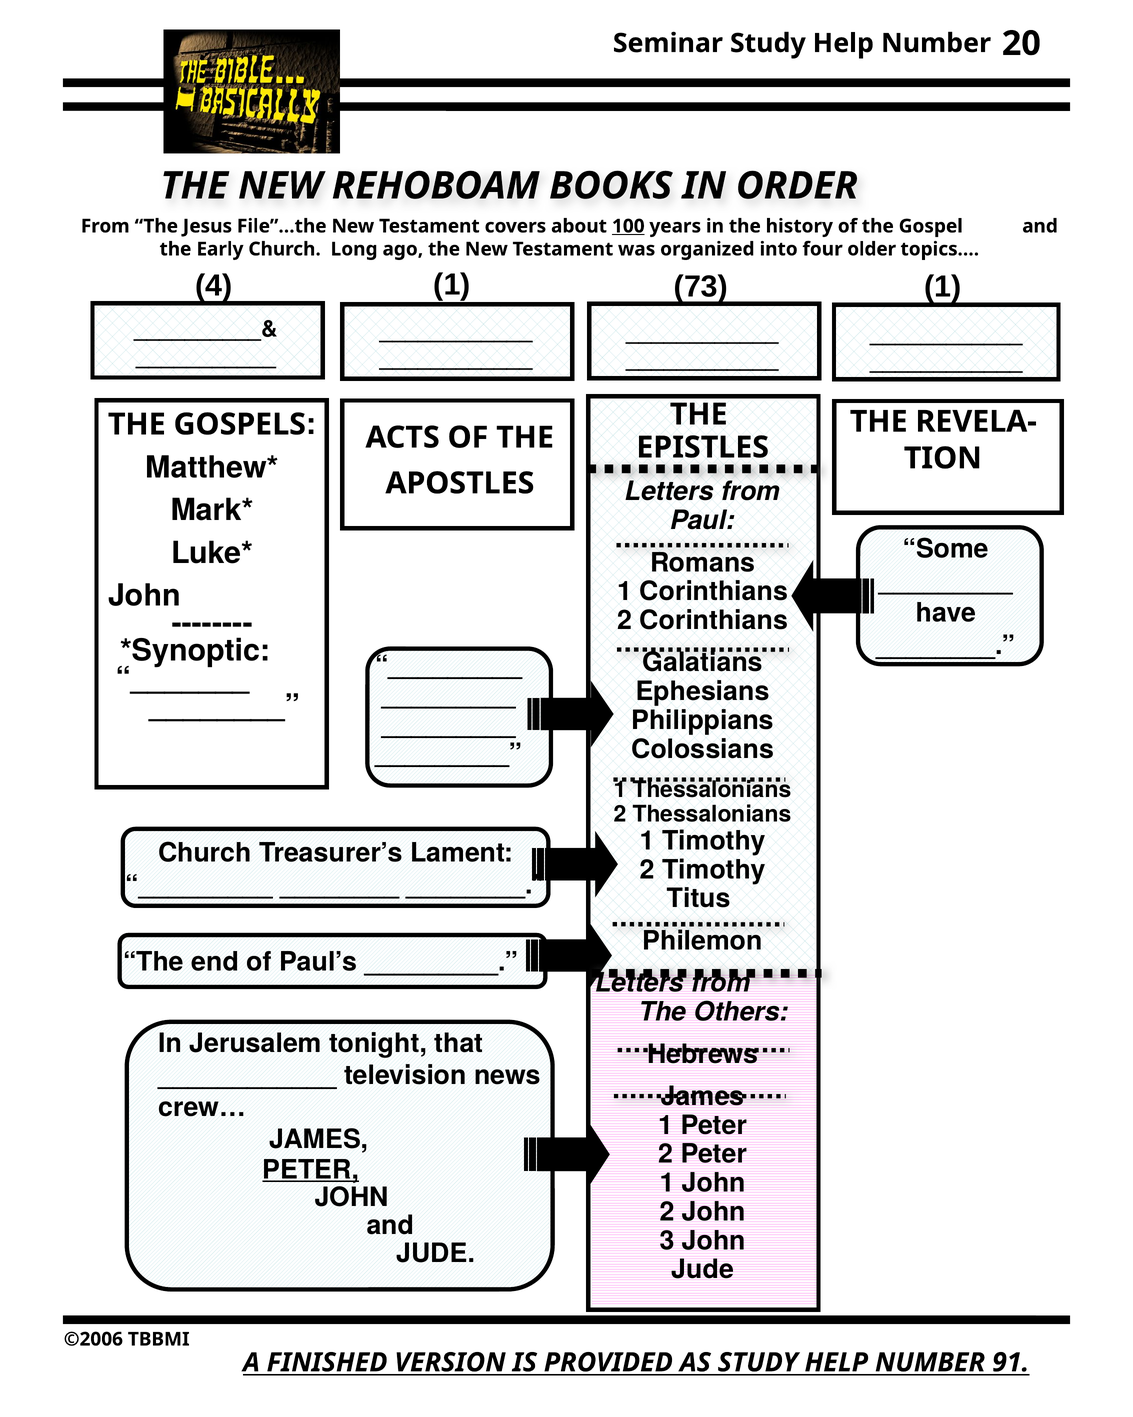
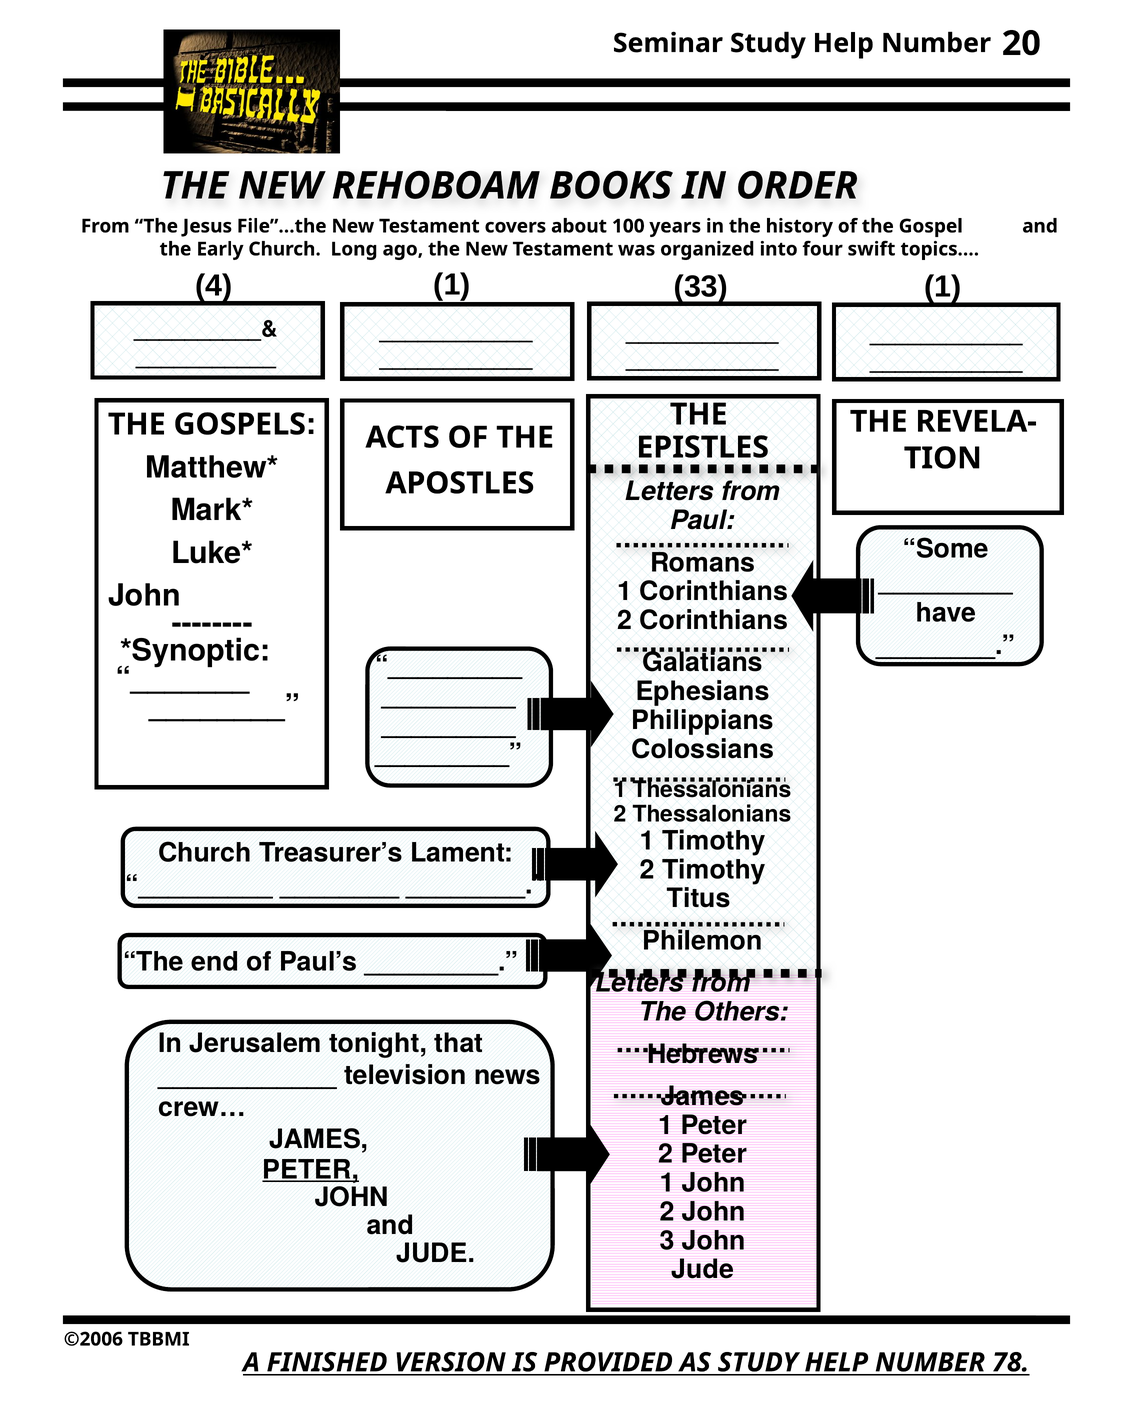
100 underline: present -> none
older: older -> swift
73: 73 -> 33
91: 91 -> 78
